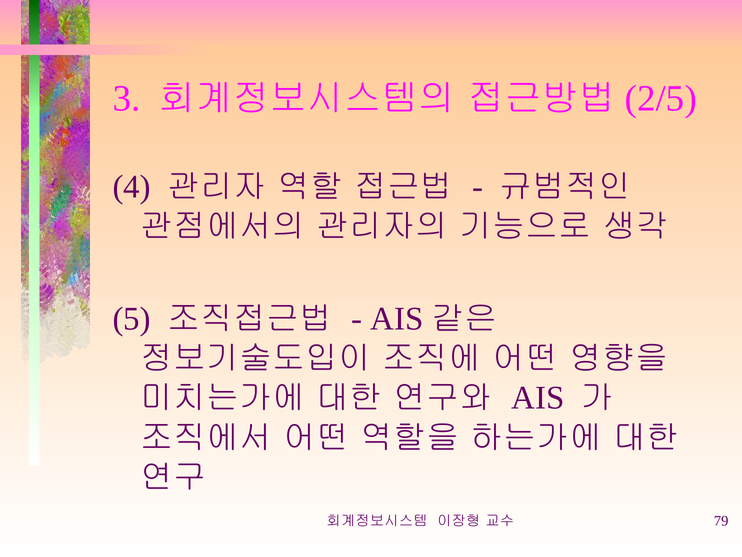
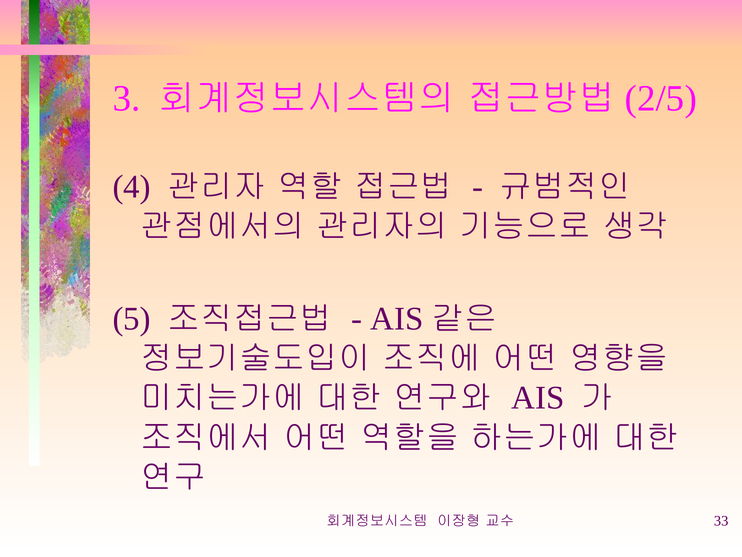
79: 79 -> 33
